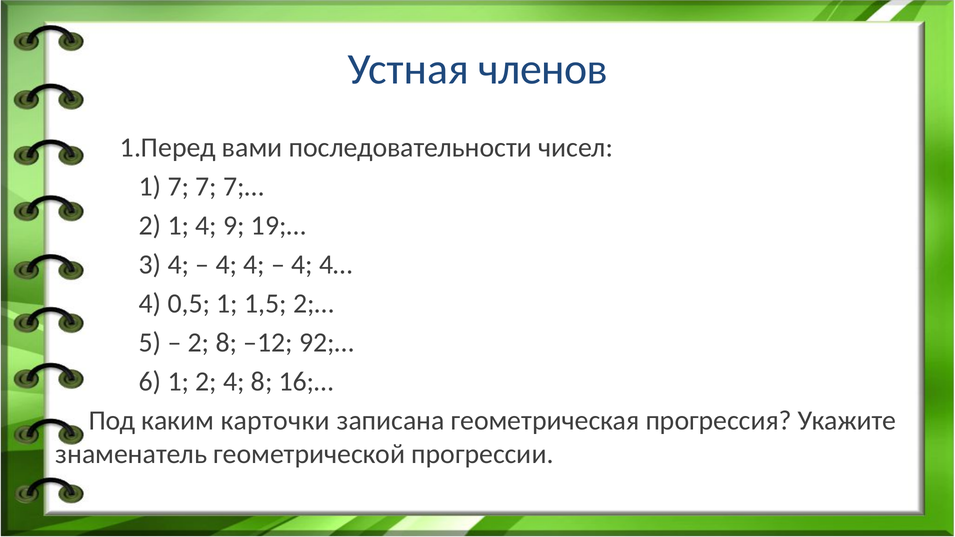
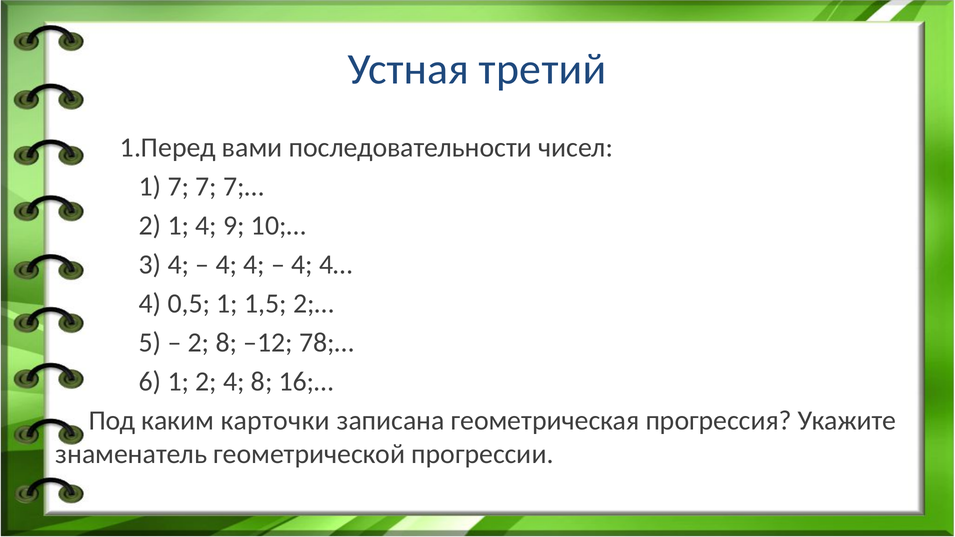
членов: членов -> третий
19;…: 19;… -> 10;…
92;…: 92;… -> 78;…
